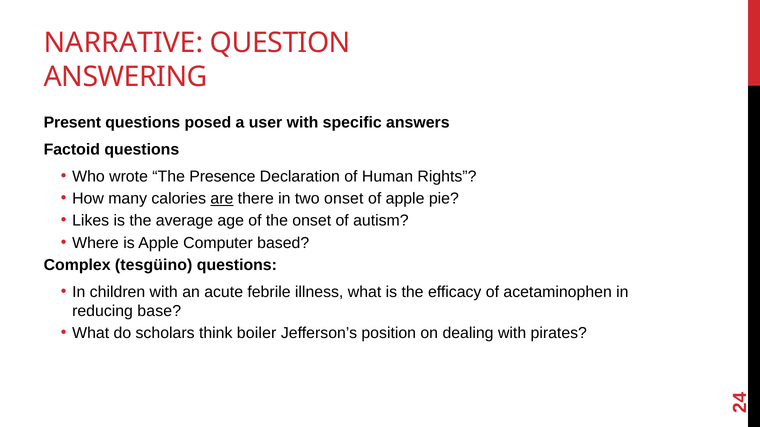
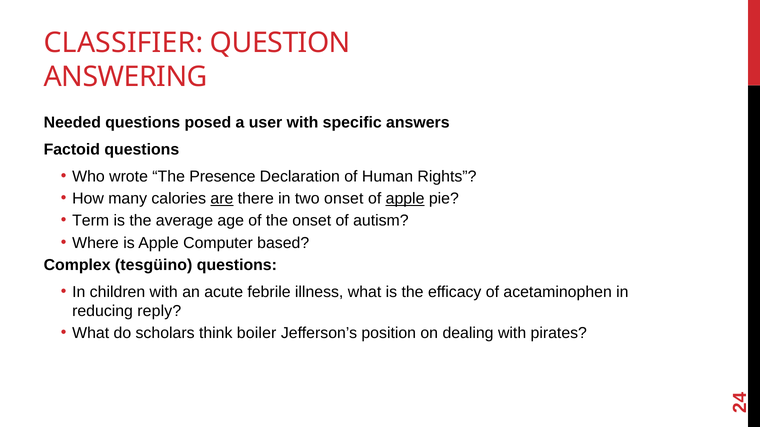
NARRATIVE: NARRATIVE -> CLASSIFIER
Present: Present -> Needed
apple at (405, 199) underline: none -> present
Likes: Likes -> Term
base: base -> reply
